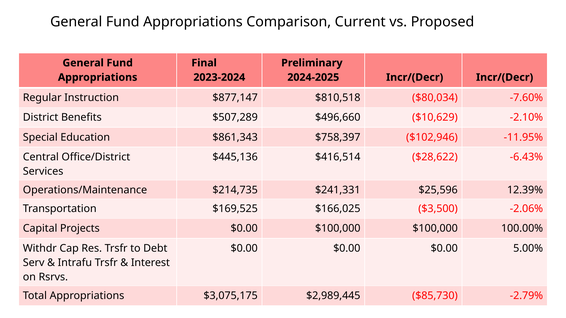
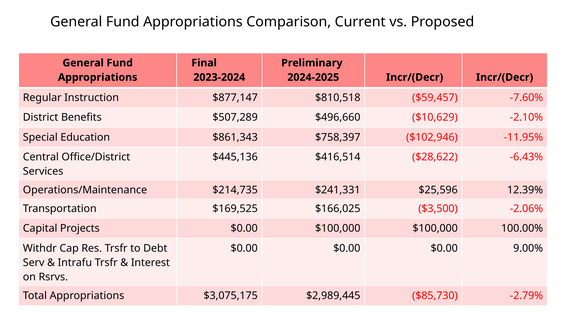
$80,034: $80,034 -> $59,457
5.00%: 5.00% -> 9.00%
